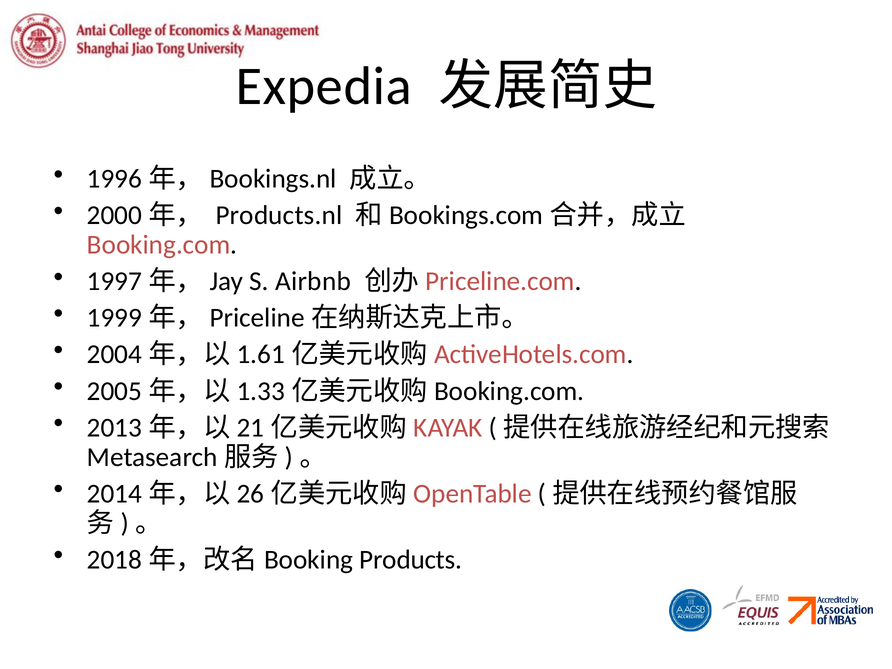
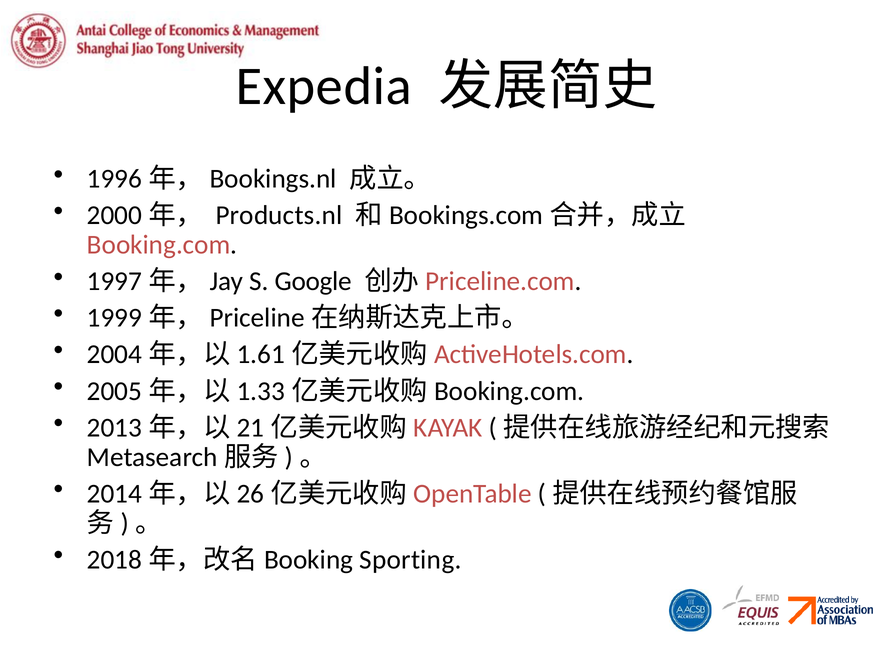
Airbnb: Airbnb -> Google
Products: Products -> Sporting
